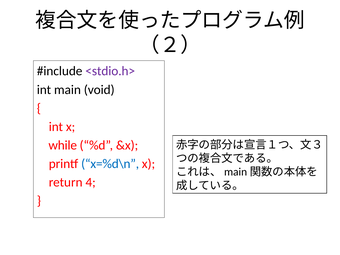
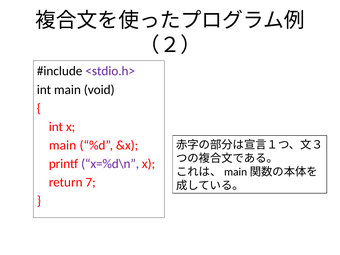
while at (63, 145): while -> main
x=%d\n colour: blue -> purple
4: 4 -> 7
